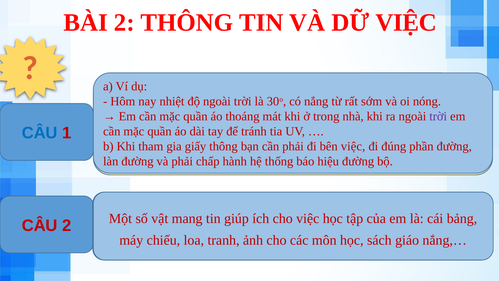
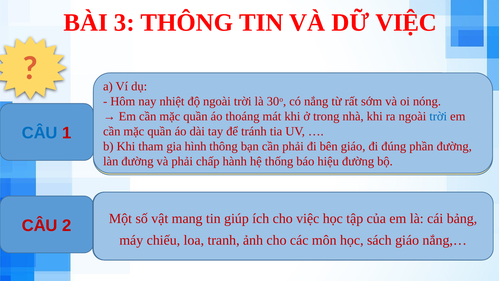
BÀI 2: 2 -> 3
trời at (438, 116) colour: purple -> blue
giấy: giấy -> hình
bên việc: việc -> giáo
